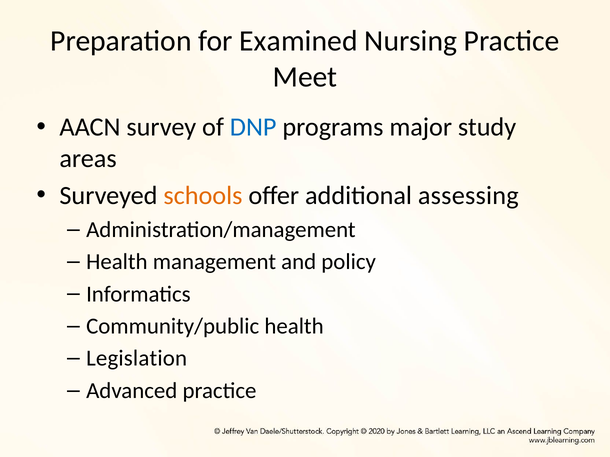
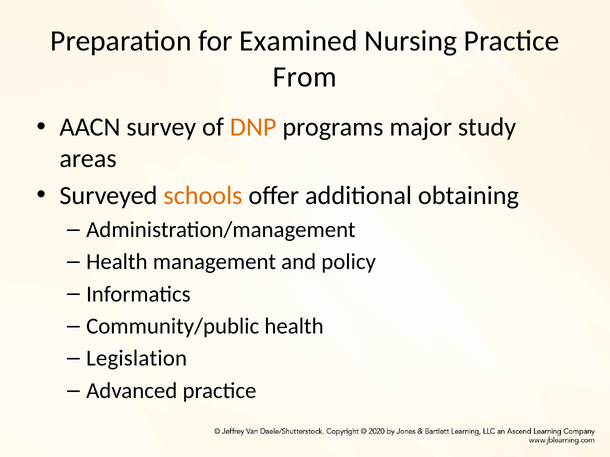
Meet: Meet -> From
DNP colour: blue -> orange
assessing: assessing -> obtaining
